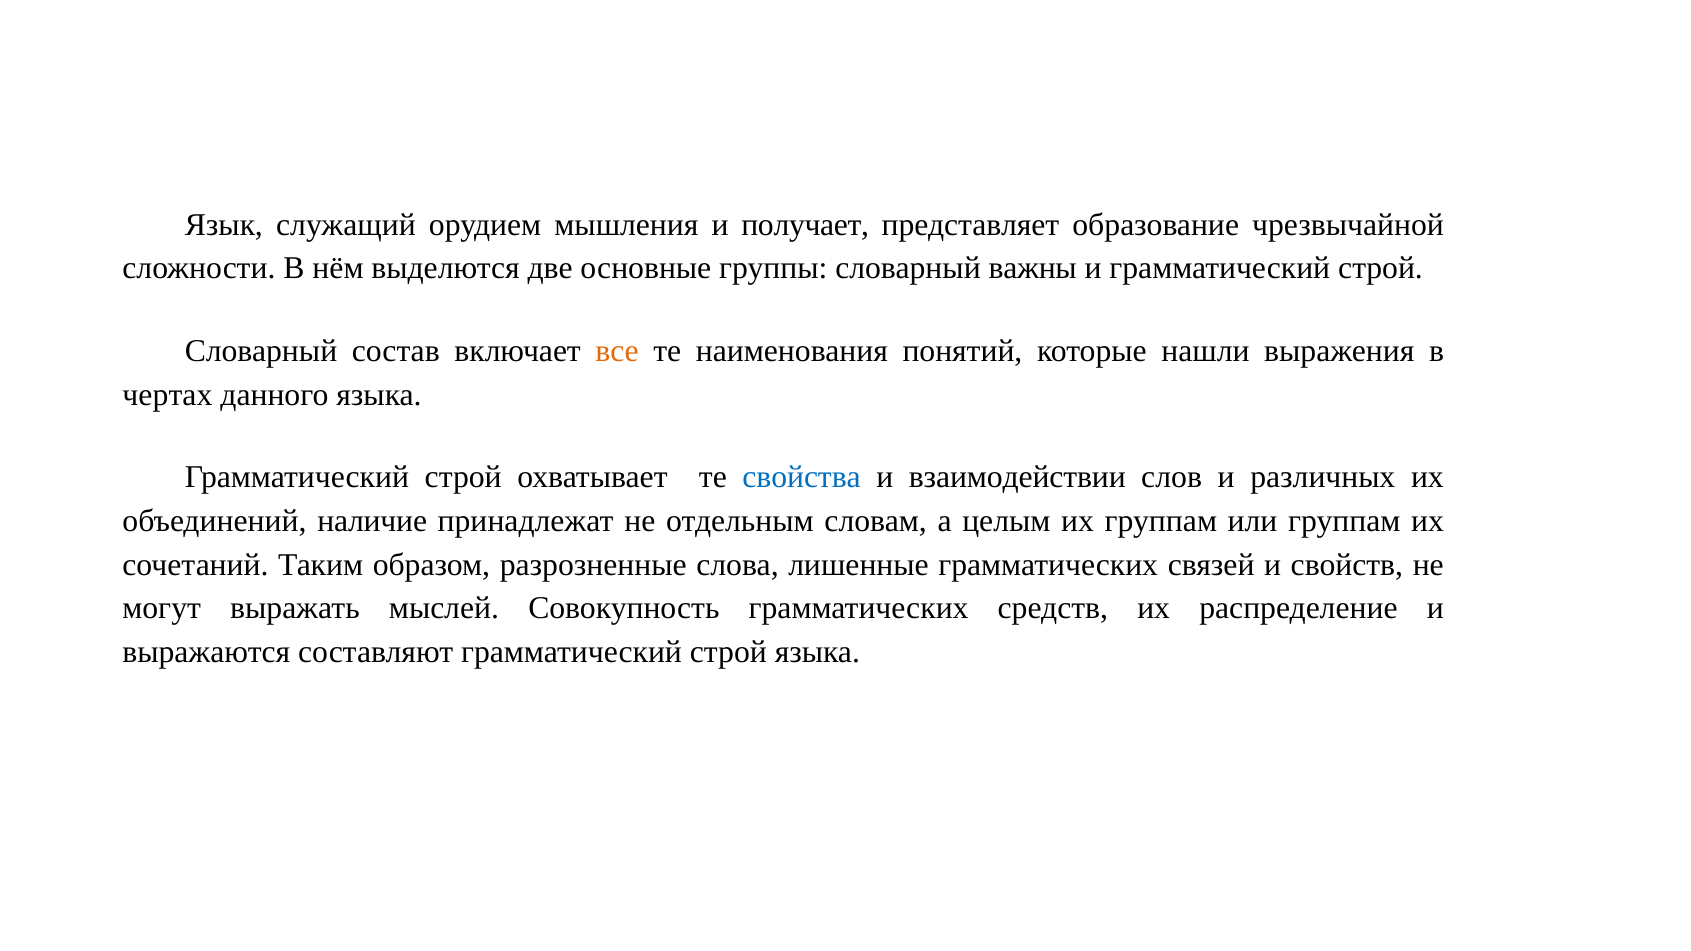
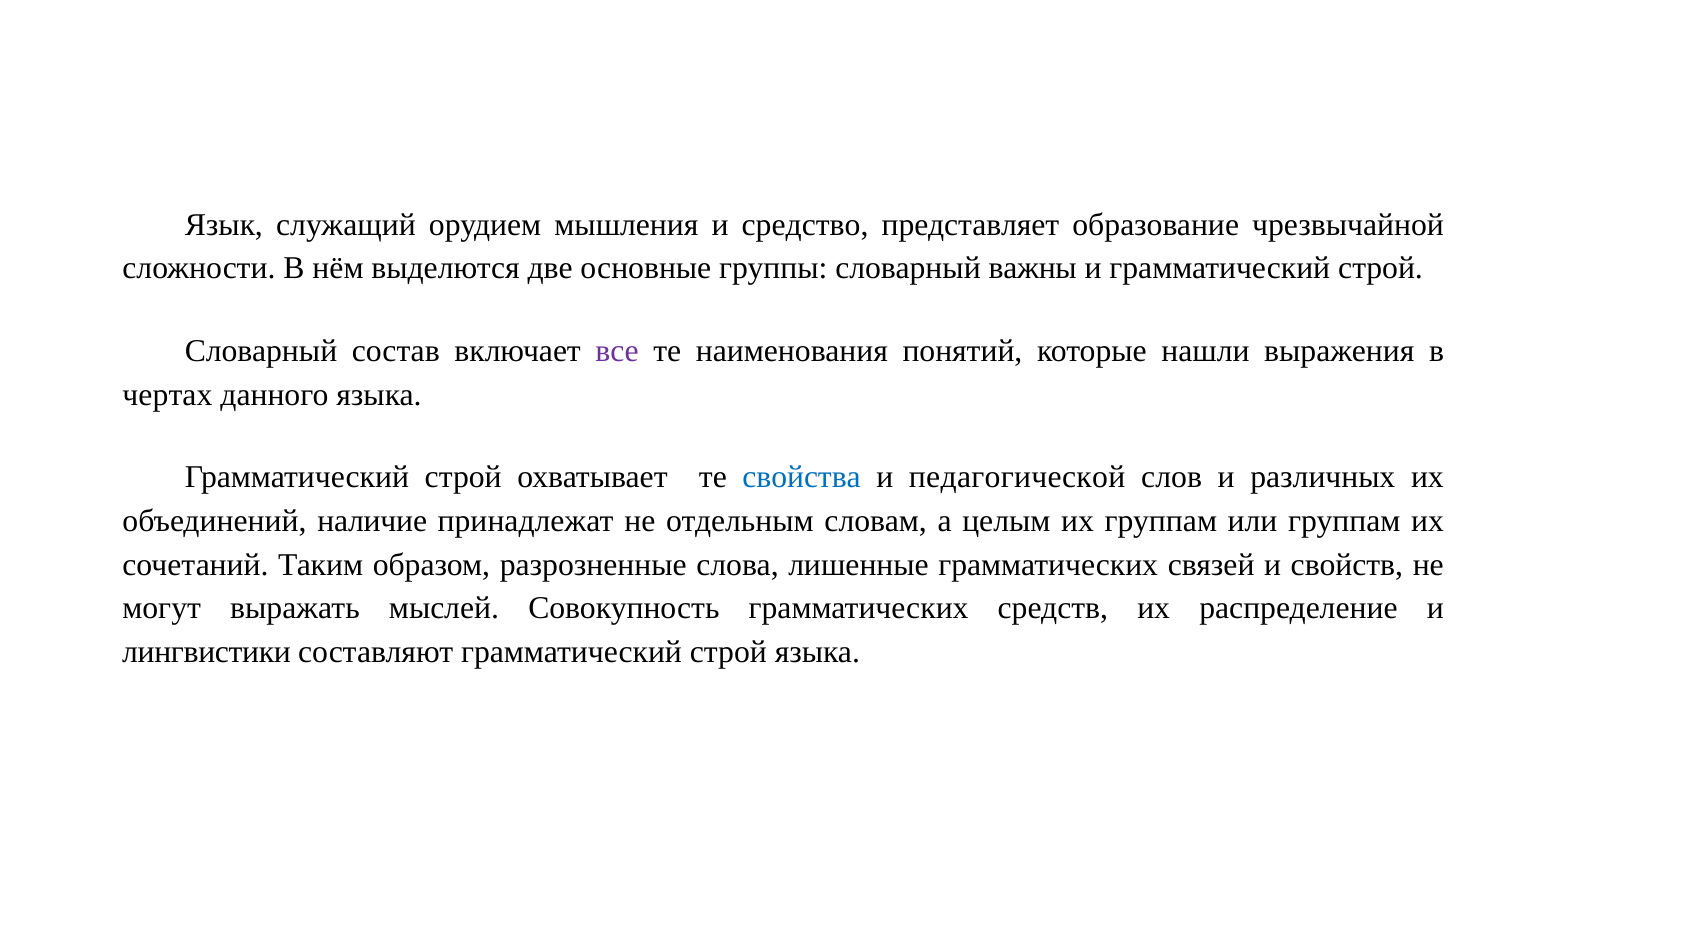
получает: получает -> средство
все colour: orange -> purple
взаимодействии: взаимодействии -> педагогической
выражаются: выражаются -> лингвистики
